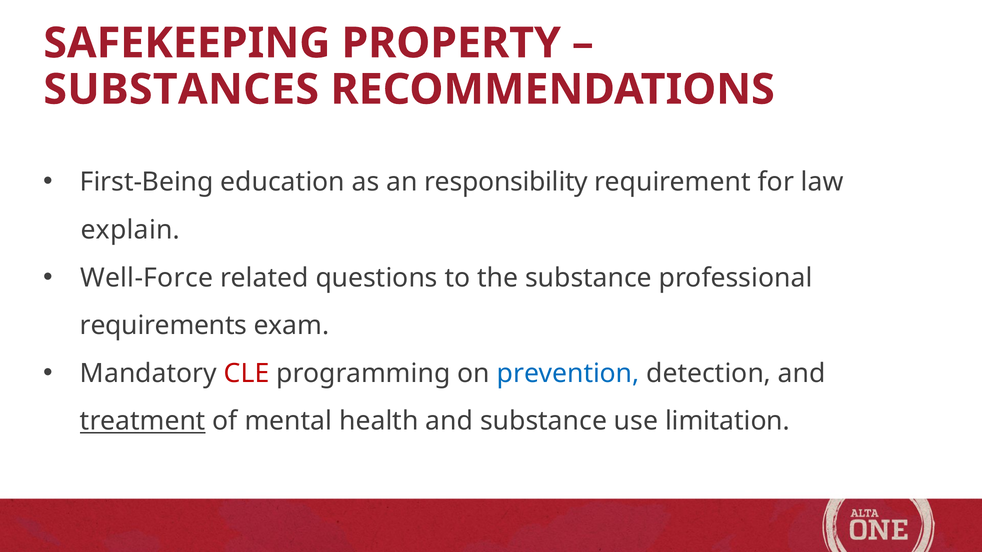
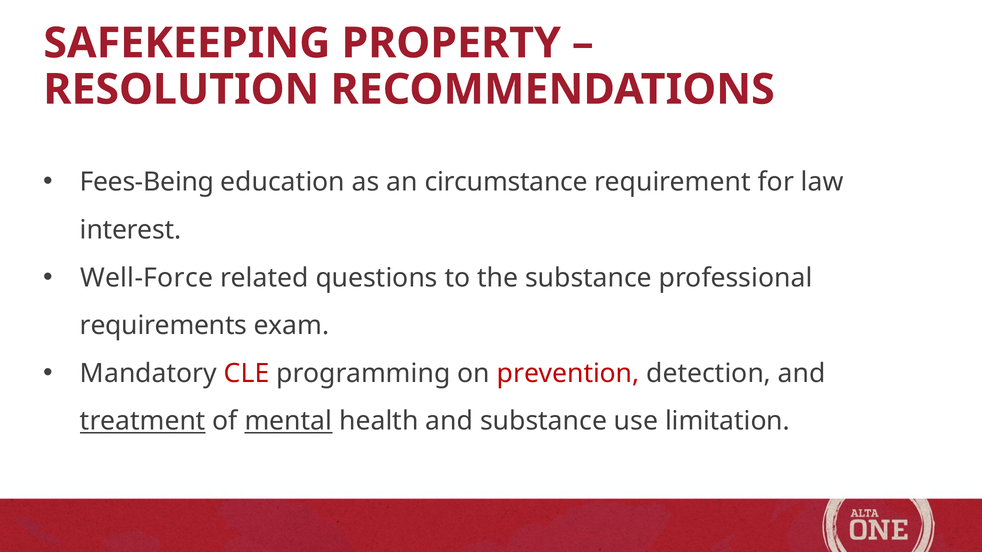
SUBSTANCES: SUBSTANCES -> RESOLUTION
First-Being: First-Being -> Fees-Being
responsibility: responsibility -> circumstance
explain: explain -> interest
prevention colour: blue -> red
mental underline: none -> present
